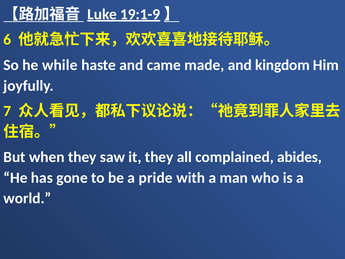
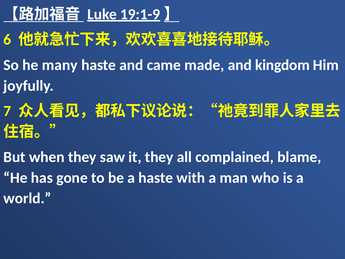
while: while -> many
abides: abides -> blame
a pride: pride -> haste
